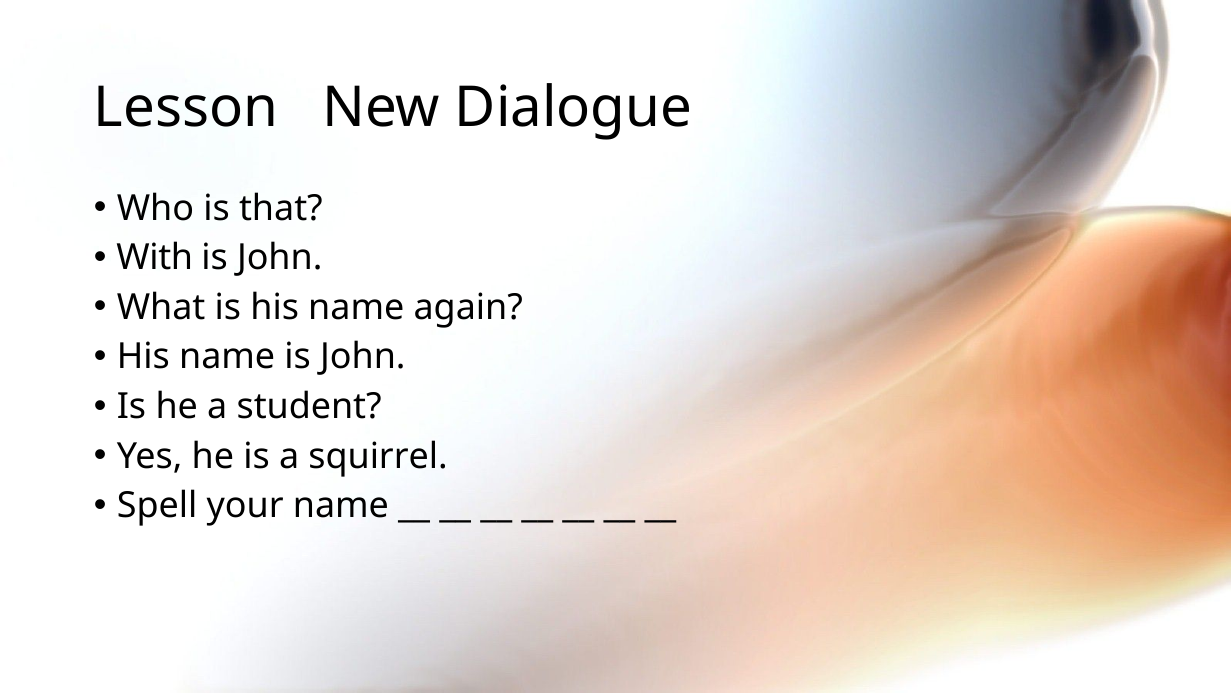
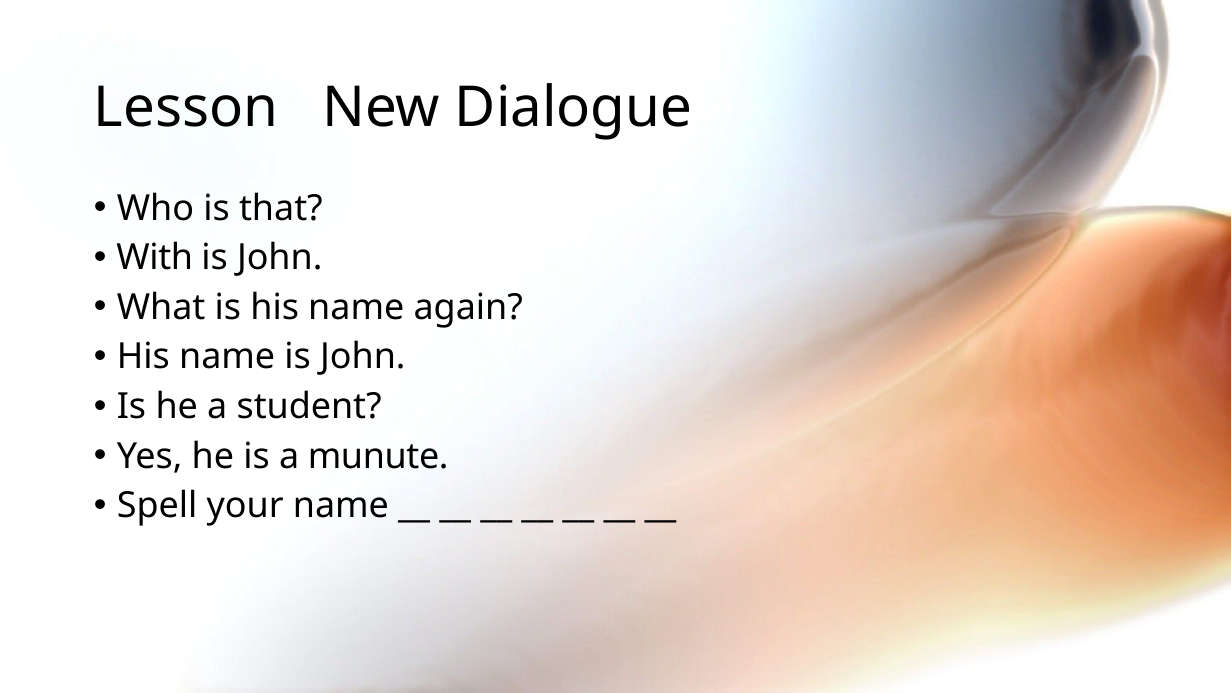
squirrel: squirrel -> munute
